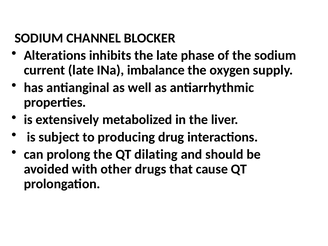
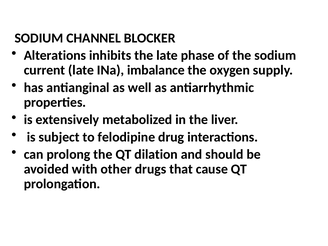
producing: producing -> felodipine
dilating: dilating -> dilation
